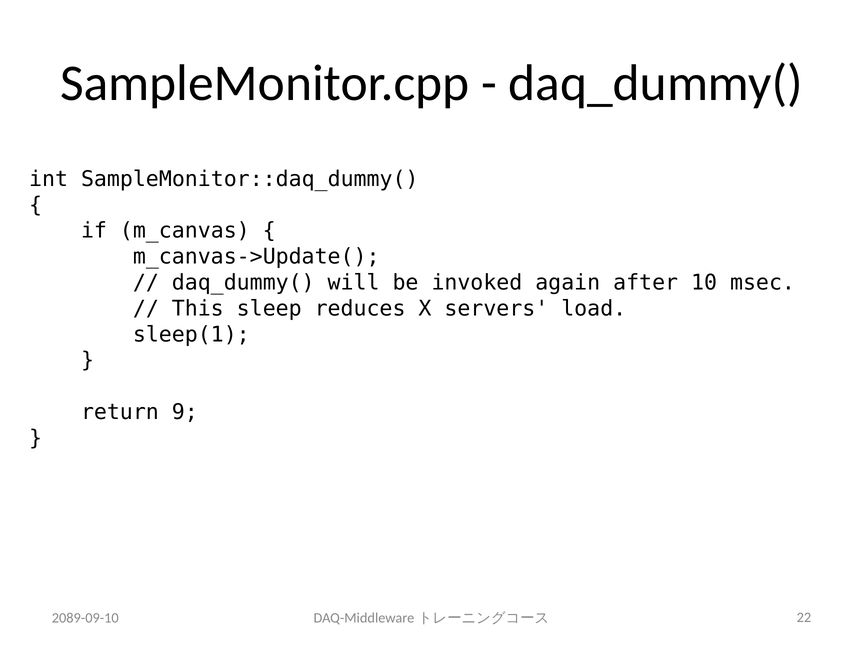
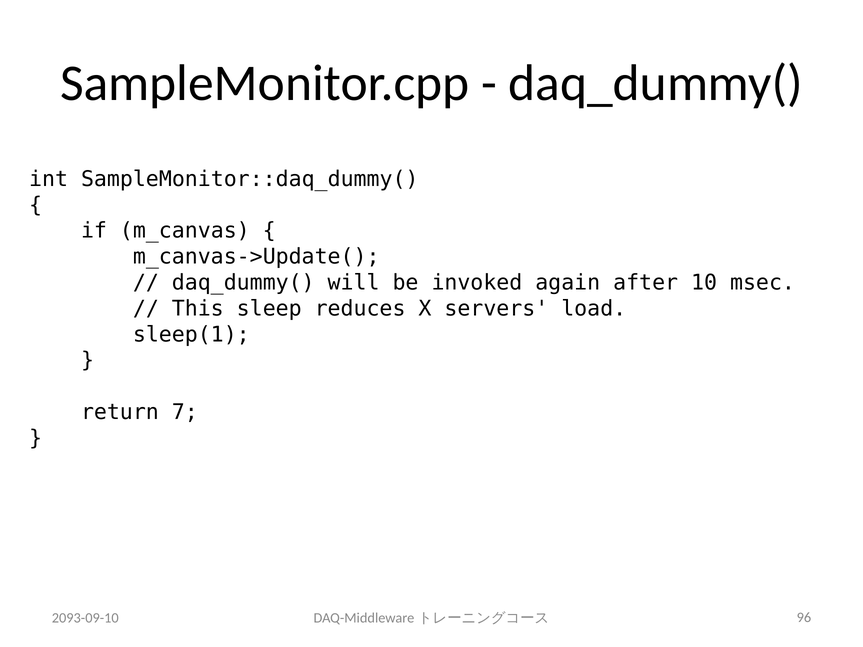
9: 9 -> 7
2089-09-10: 2089-09-10 -> 2093-09-10
22: 22 -> 96
